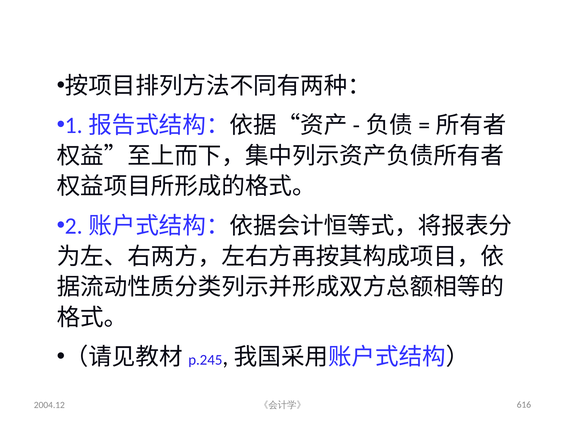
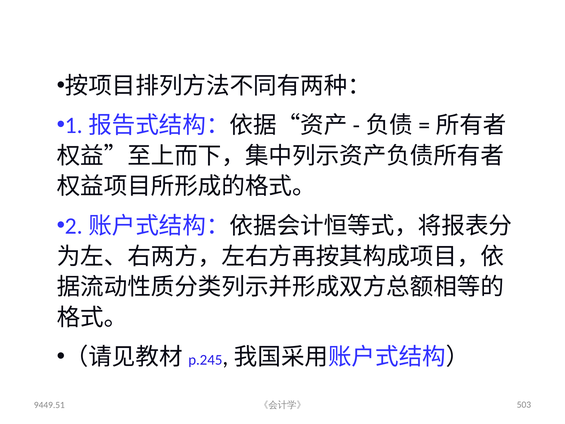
2004.12: 2004.12 -> 9449.51
616: 616 -> 503
